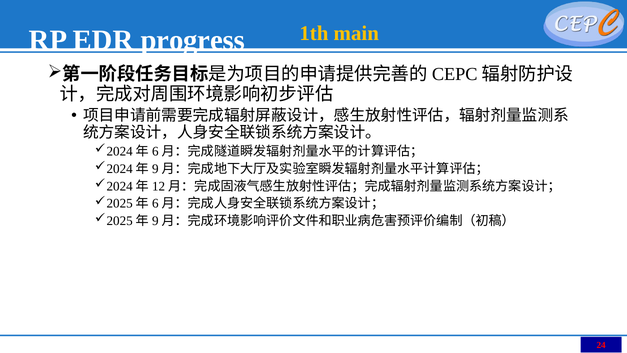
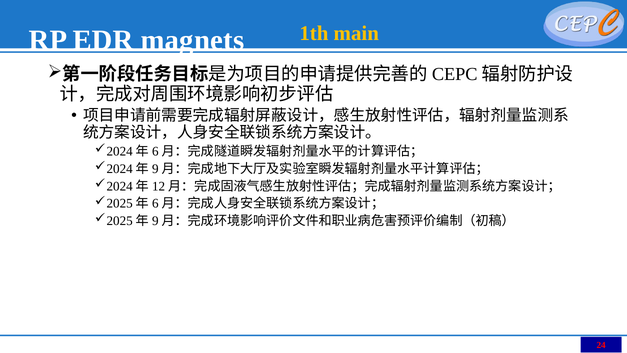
progress: progress -> magnets
